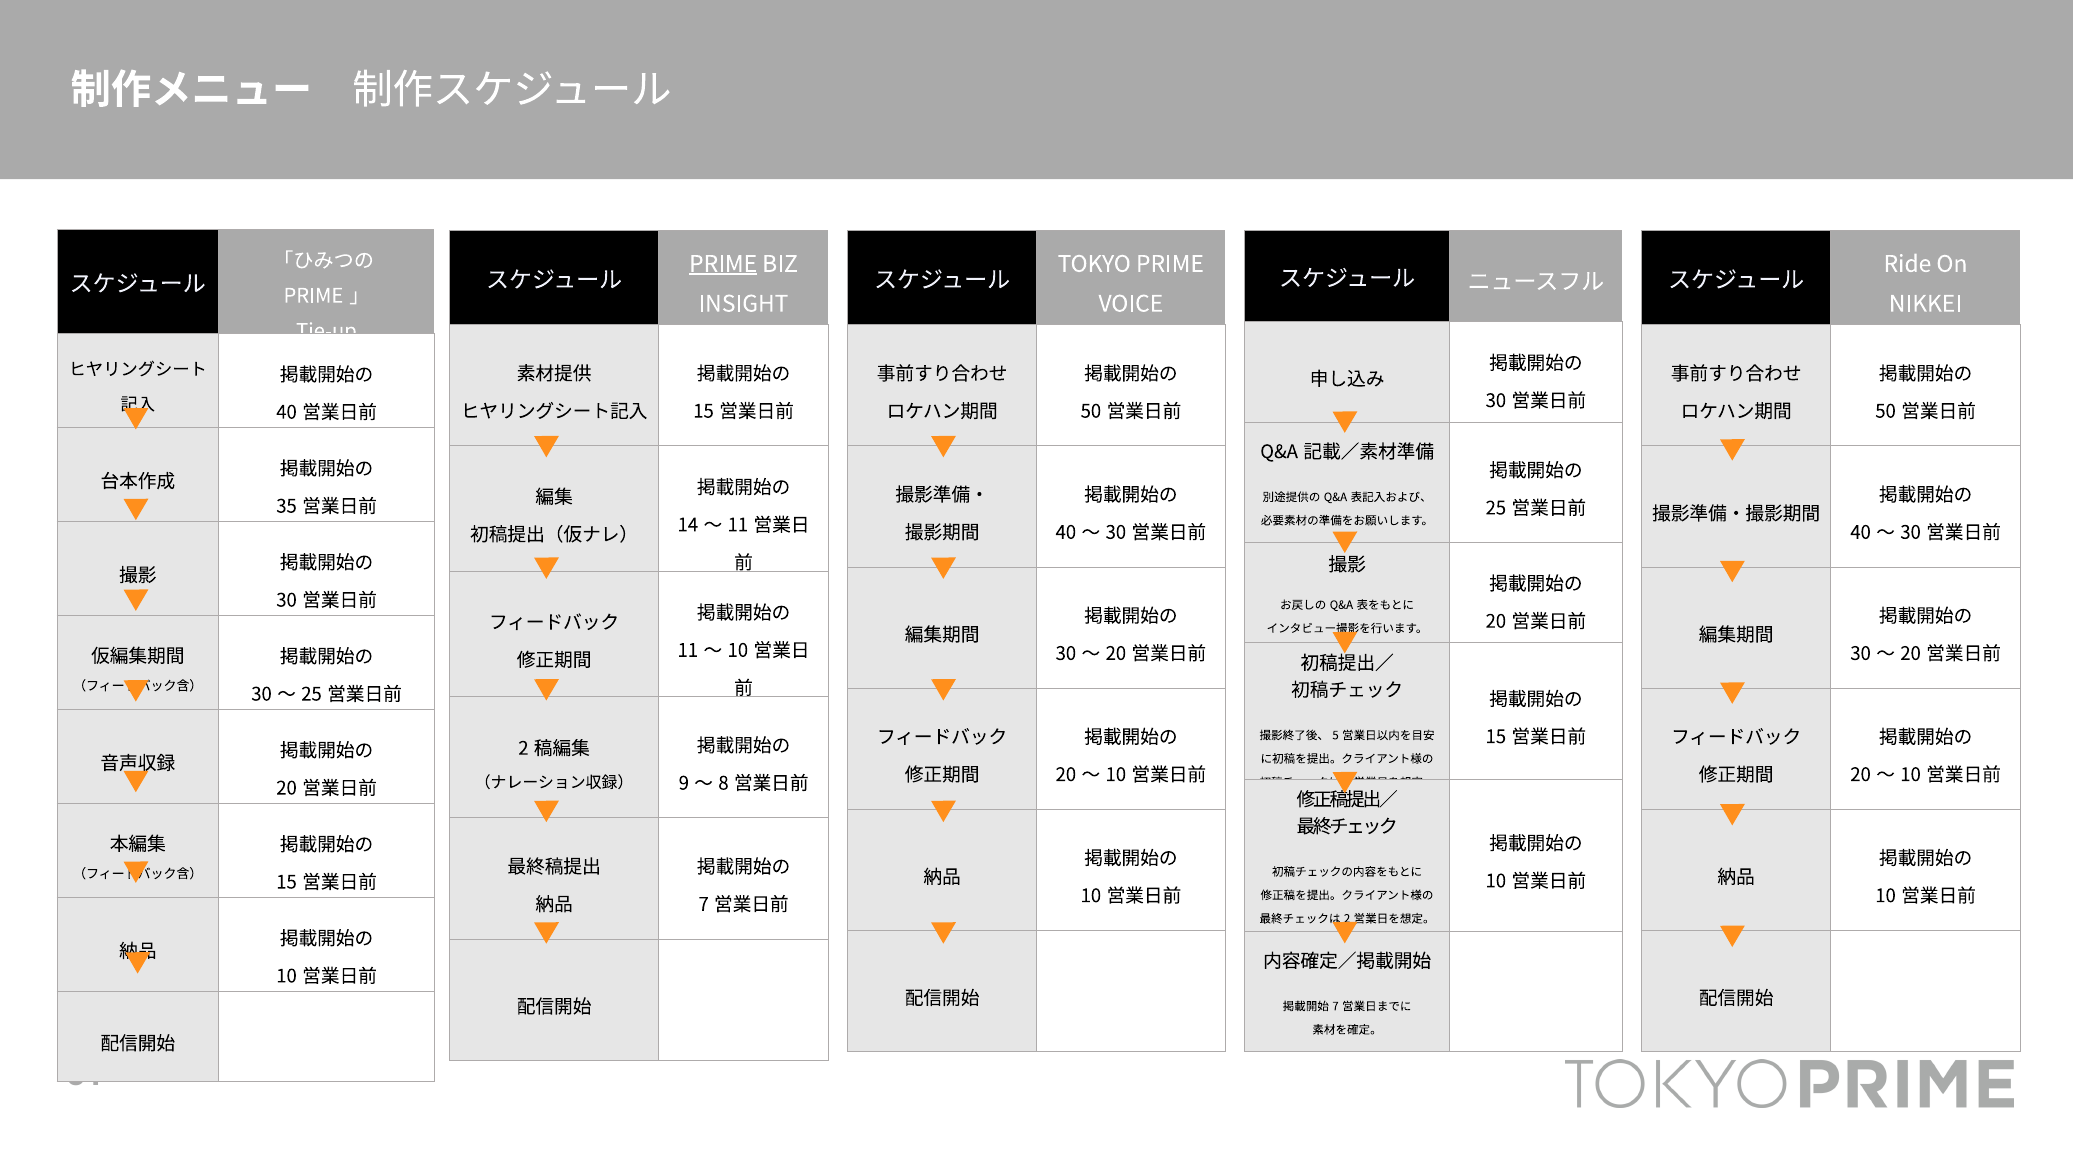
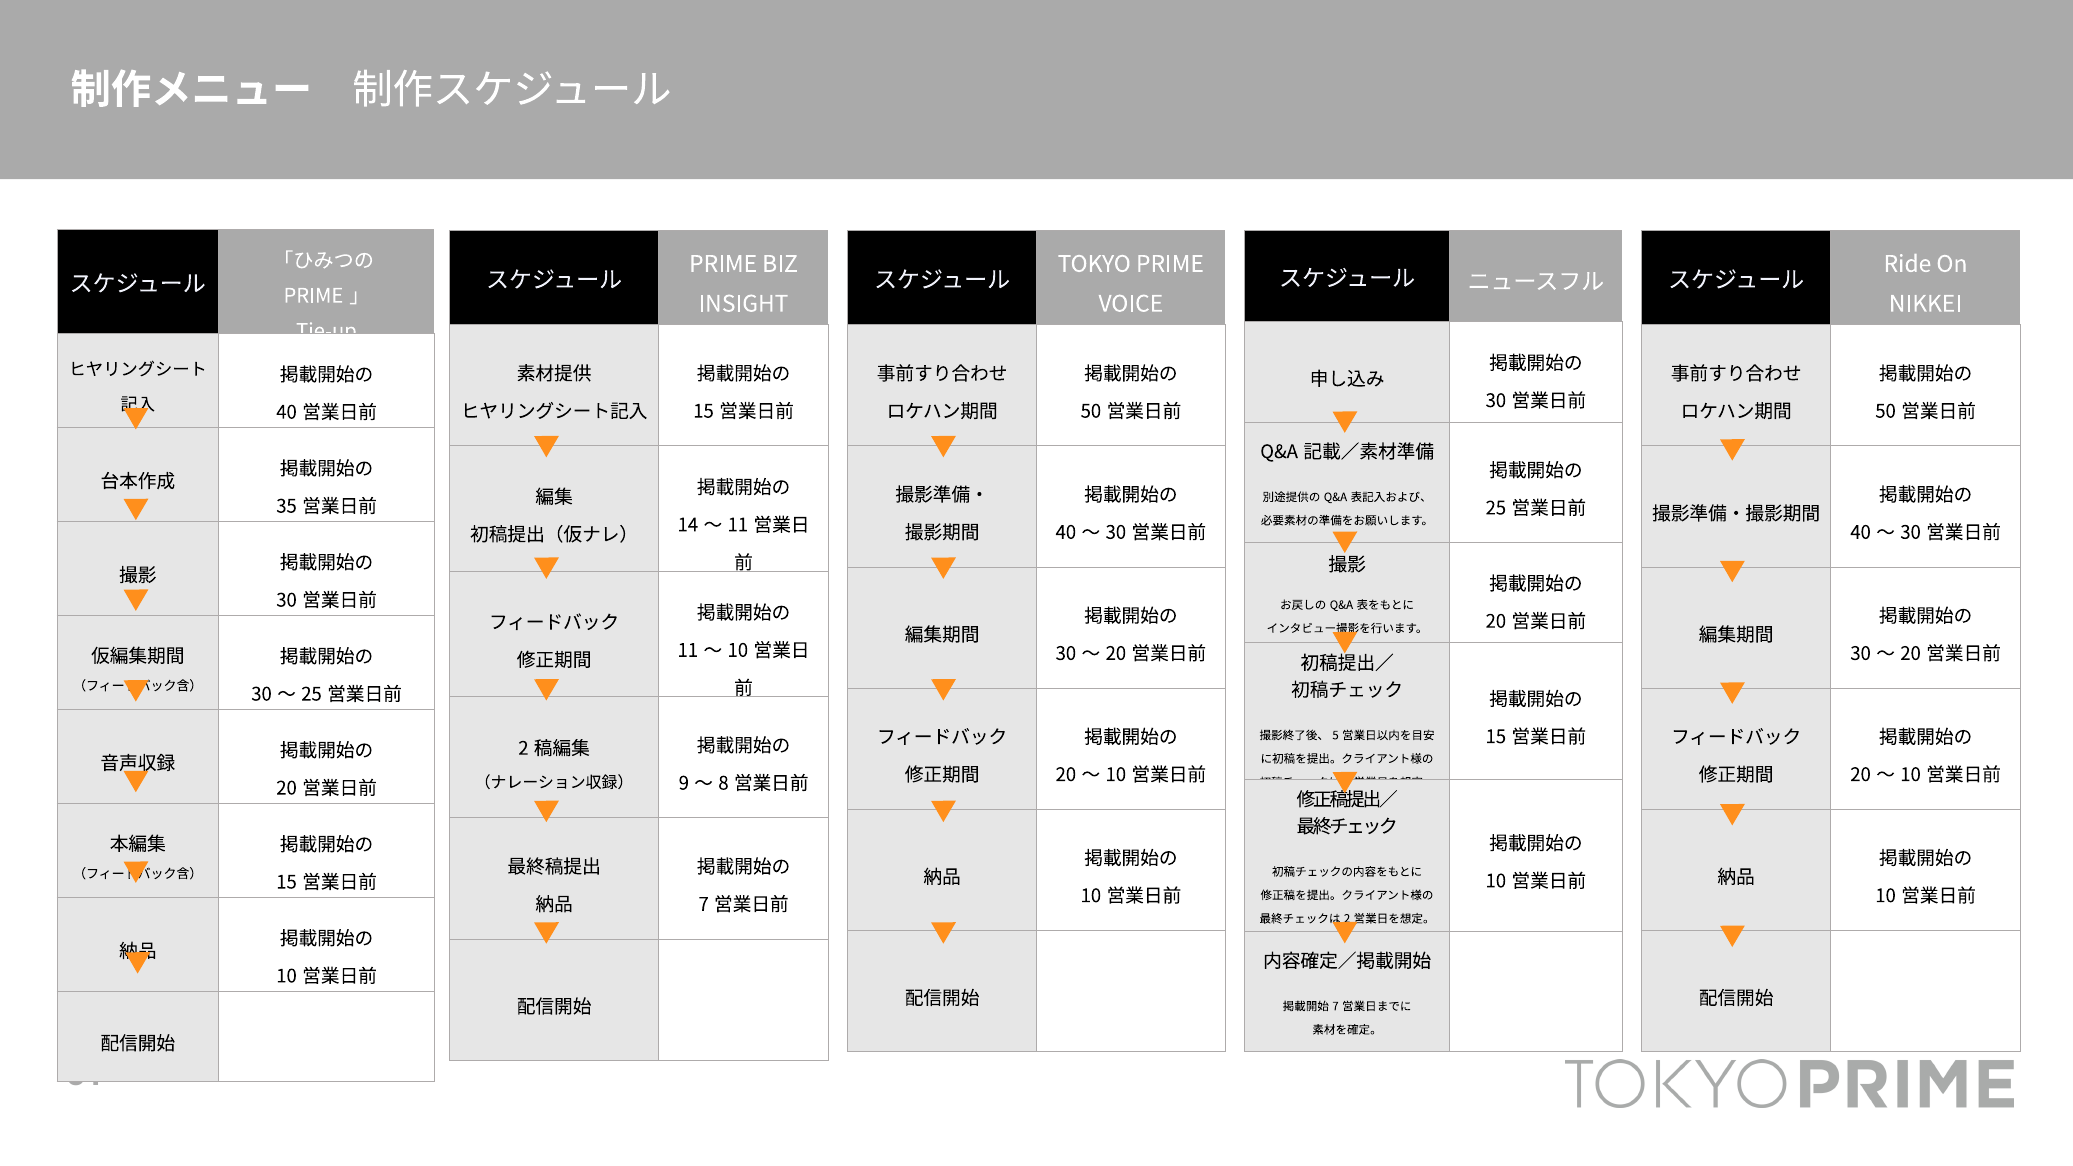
PRIME at (723, 264) underline: present -> none
